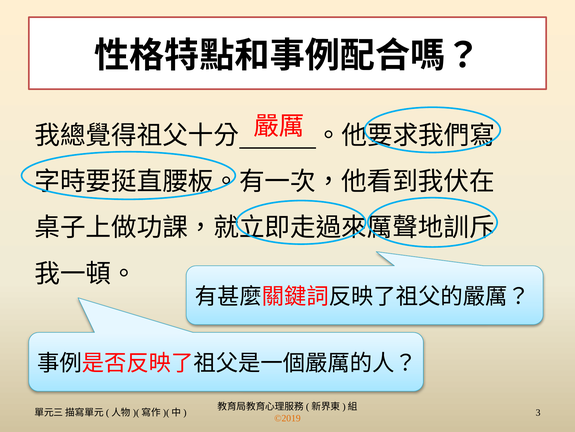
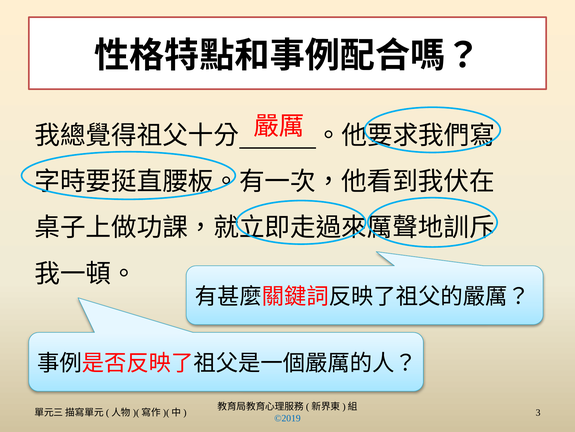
©2019 colour: orange -> blue
